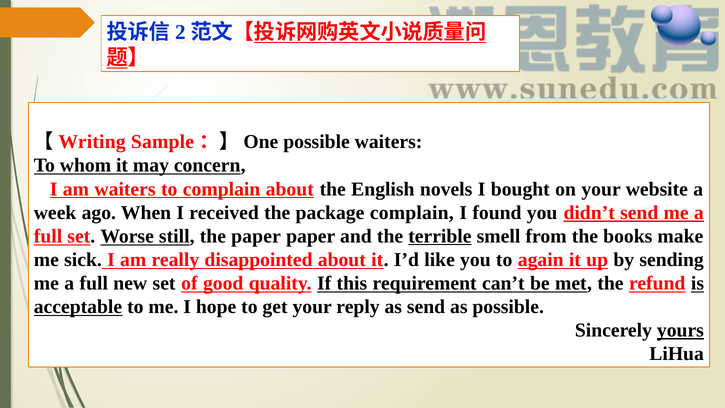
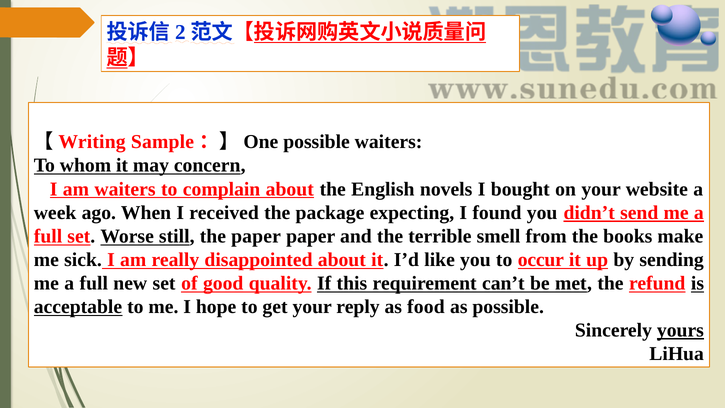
package complain: complain -> expecting
terrible underline: present -> none
again: again -> occur
as send: send -> food
